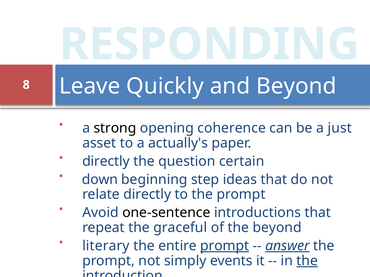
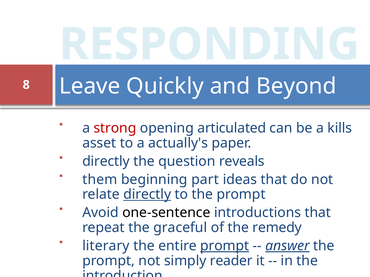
strong colour: black -> red
coherence: coherence -> articulated
just: just -> kills
certain: certain -> reveals
down: down -> them
step: step -> part
directly at (147, 195) underline: none -> present
the beyond: beyond -> remedy
events: events -> reader
the at (307, 261) underline: present -> none
